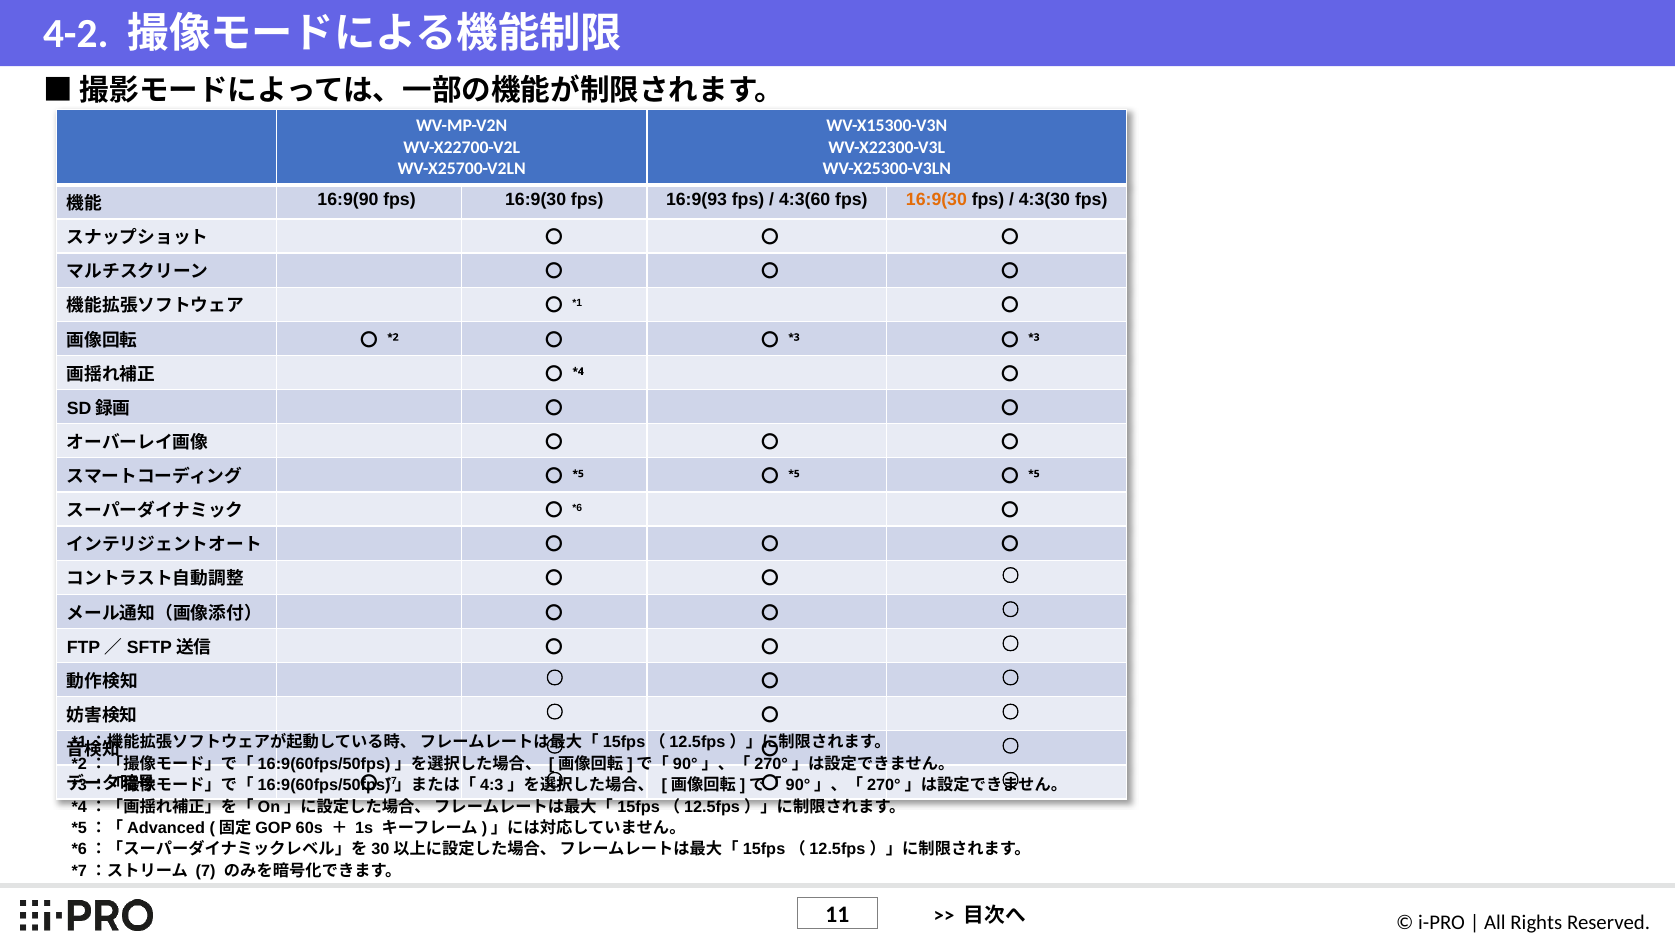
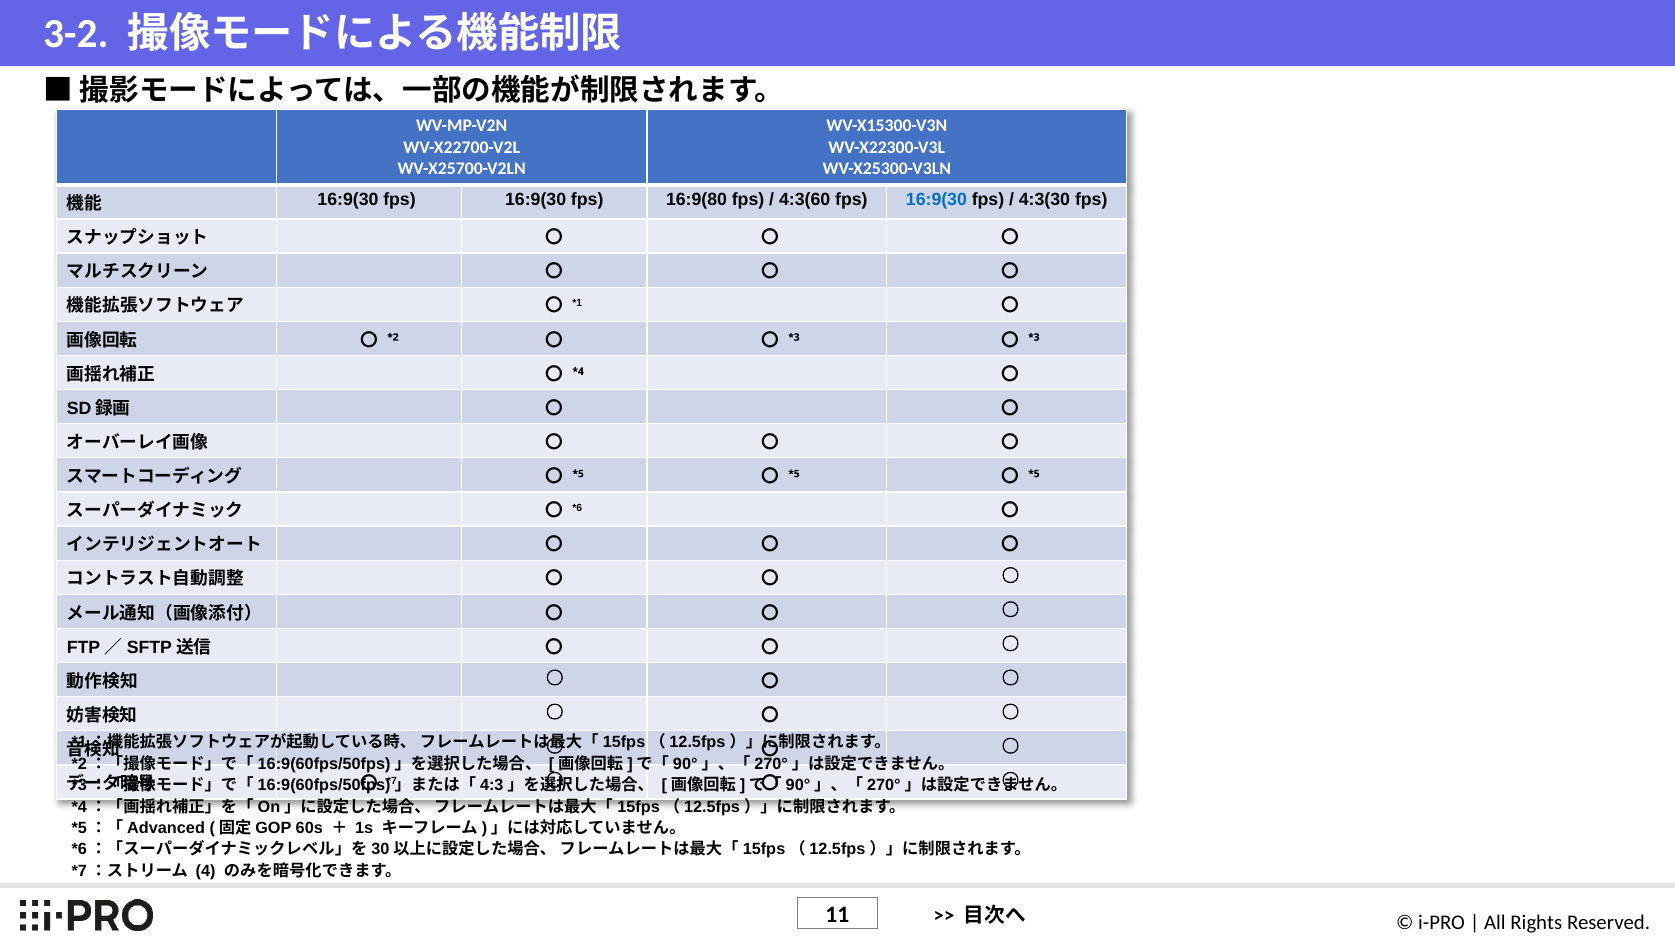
4-2: 4-2 -> 3-2
16:9(90 at (348, 199): 16:9(90 -> 16:9(30
16:9(93: 16:9(93 -> 16:9(80
16:9(30 at (936, 199) colour: orange -> blue
7: 7 -> 4
